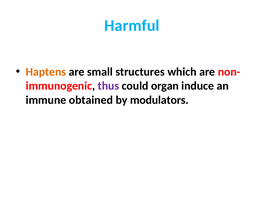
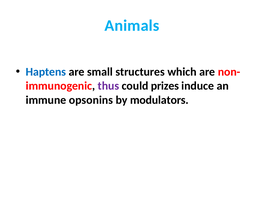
Harmful: Harmful -> Animals
Haptens colour: orange -> blue
organ: organ -> prizes
obtained: obtained -> opsonins
